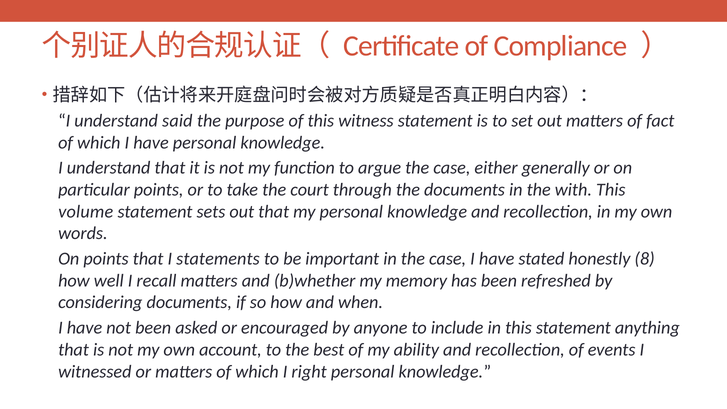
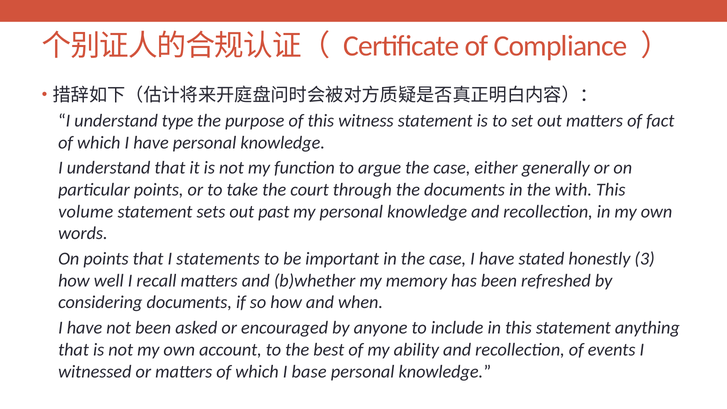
said: said -> type
out that: that -> past
8: 8 -> 3
right: right -> base
